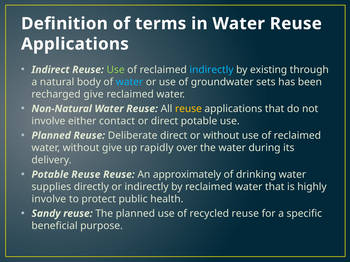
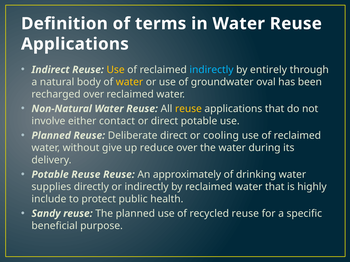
Use at (116, 70) colour: light green -> yellow
existing: existing -> entirely
water at (130, 82) colour: light blue -> yellow
sets: sets -> oval
recharged give: give -> over
or without: without -> cooling
rapidly: rapidly -> reduce
involve at (49, 199): involve -> include
